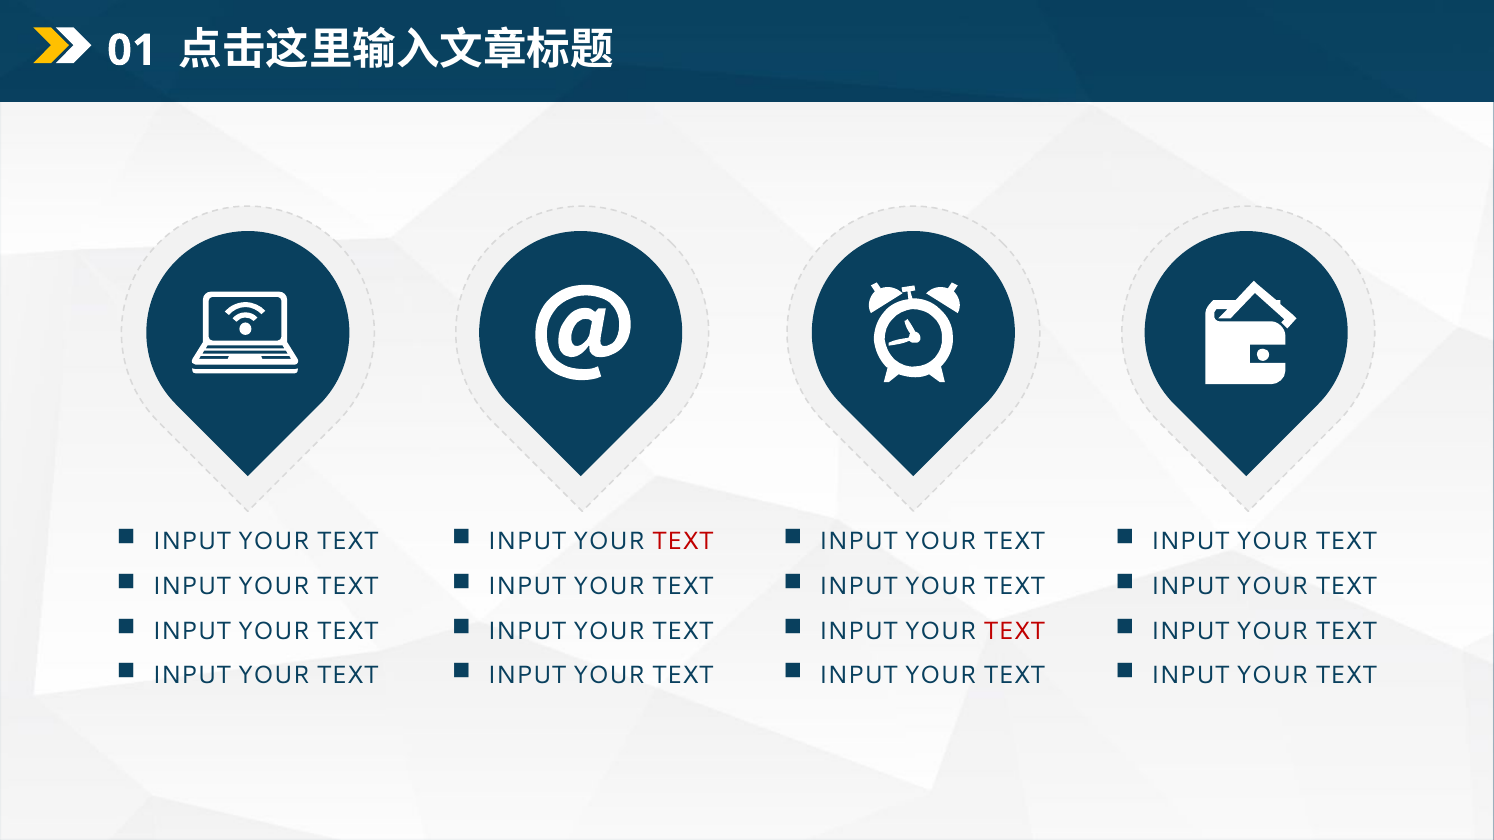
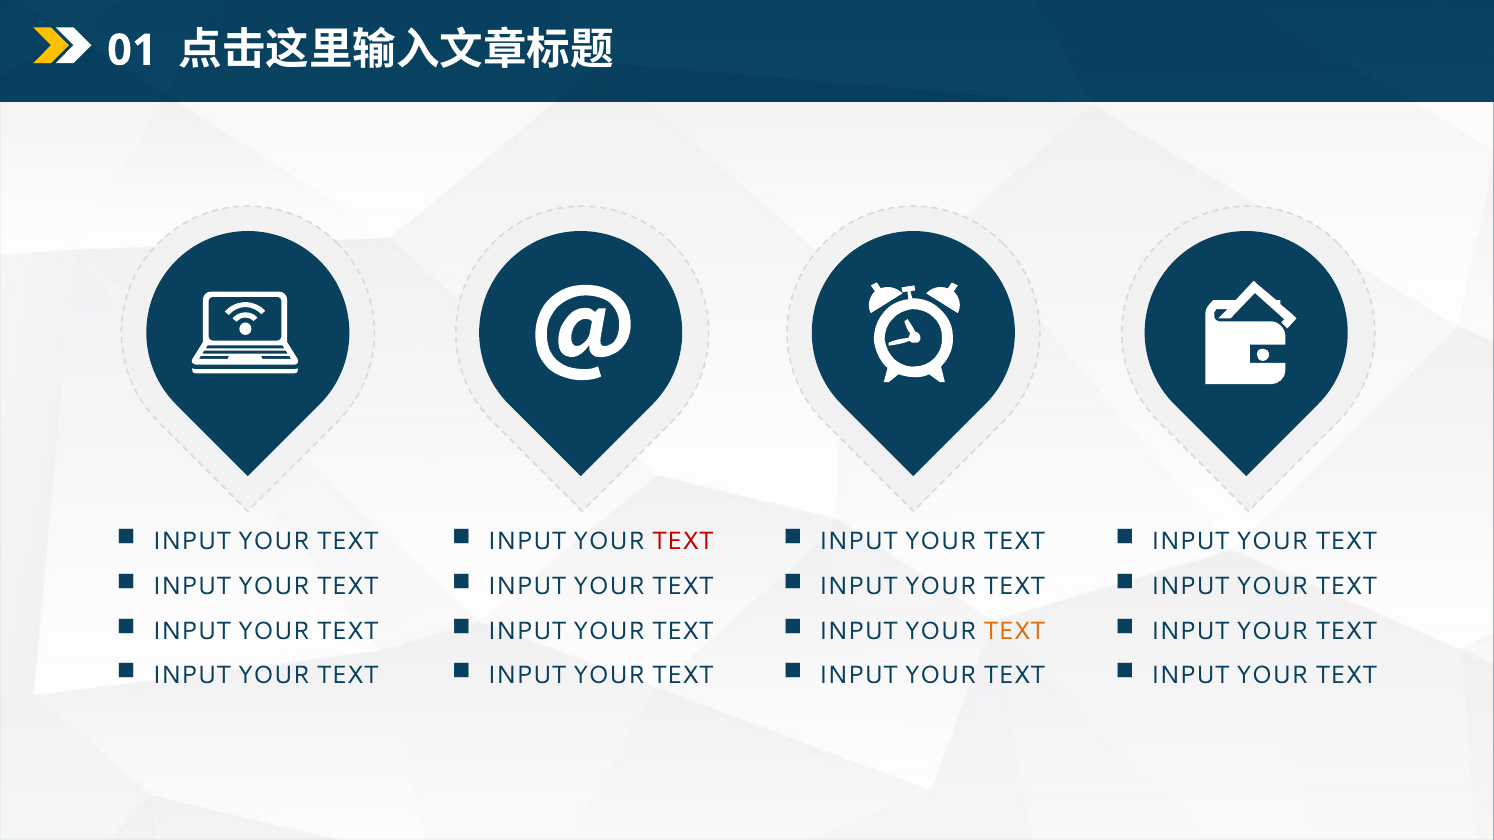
TEXT at (1014, 631) colour: red -> orange
